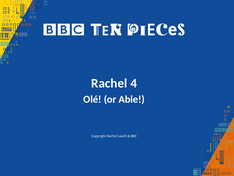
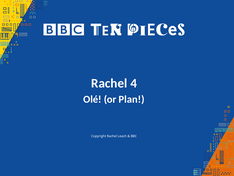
Able: Able -> Plan
